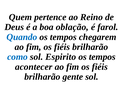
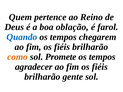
como colour: blue -> orange
Espirito: Espirito -> Promete
acontecer: acontecer -> agradecer
